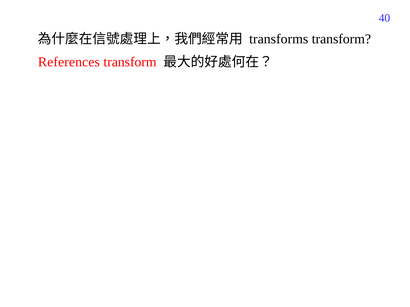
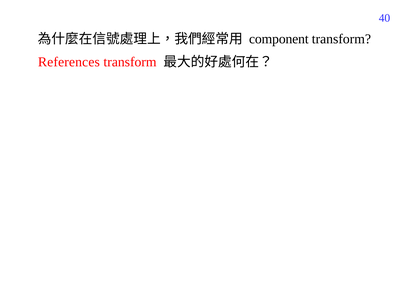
transforms: transforms -> component
